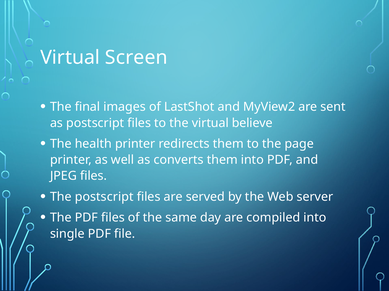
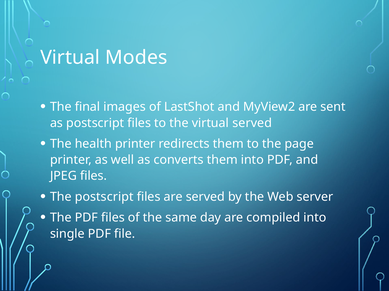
Screen: Screen -> Modes
virtual believe: believe -> served
